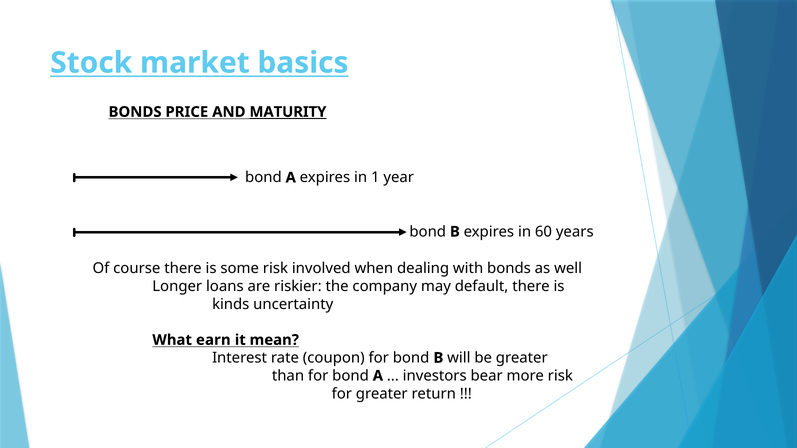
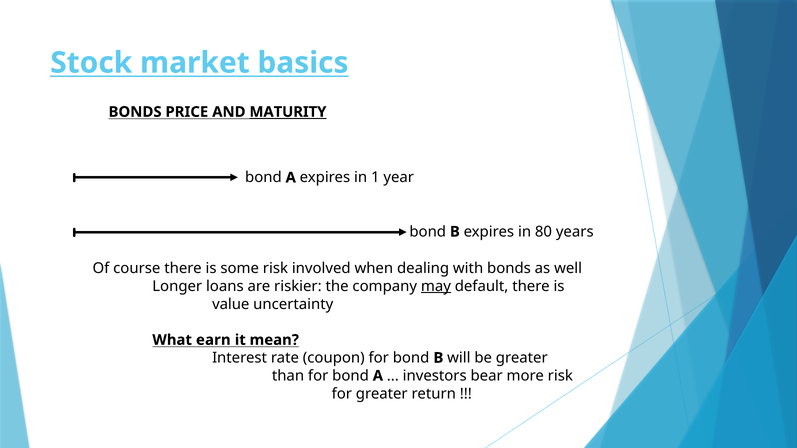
60: 60 -> 80
may underline: none -> present
kinds: kinds -> value
